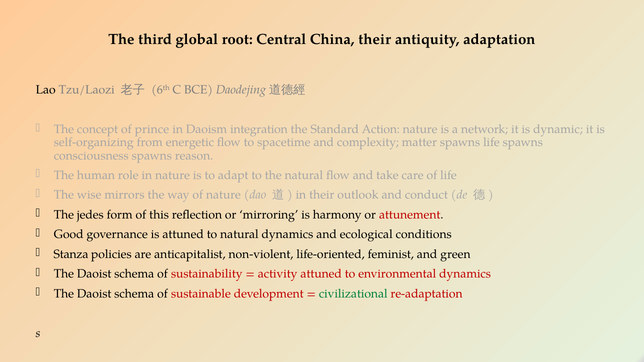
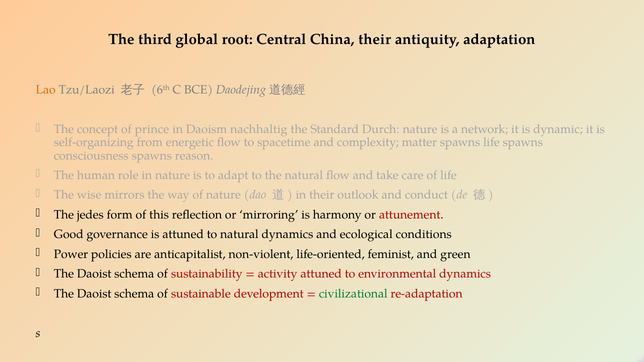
Lao colour: black -> orange
integration: integration -> nachhaltig
Action: Action -> Durch
Stanza: Stanza -> Power
